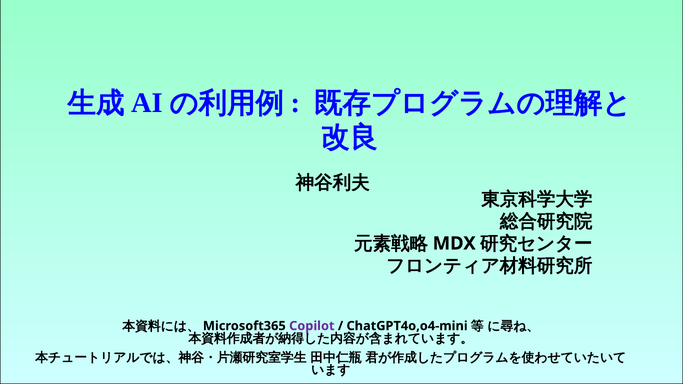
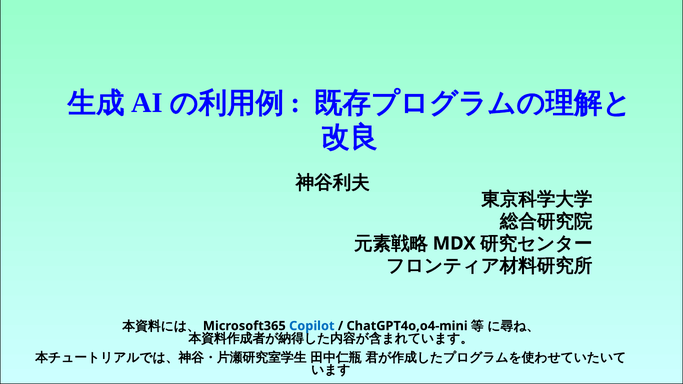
Copilot colour: purple -> blue
